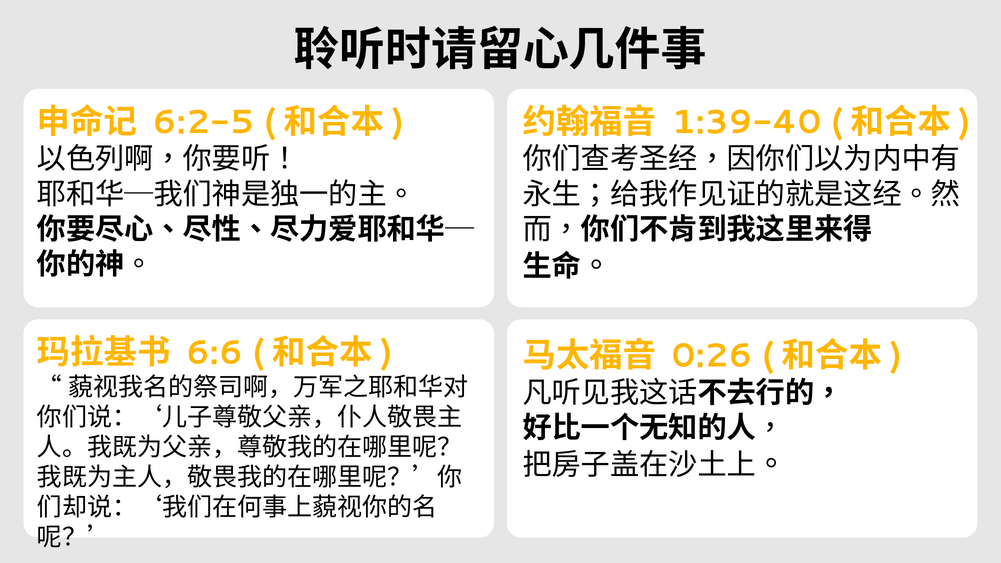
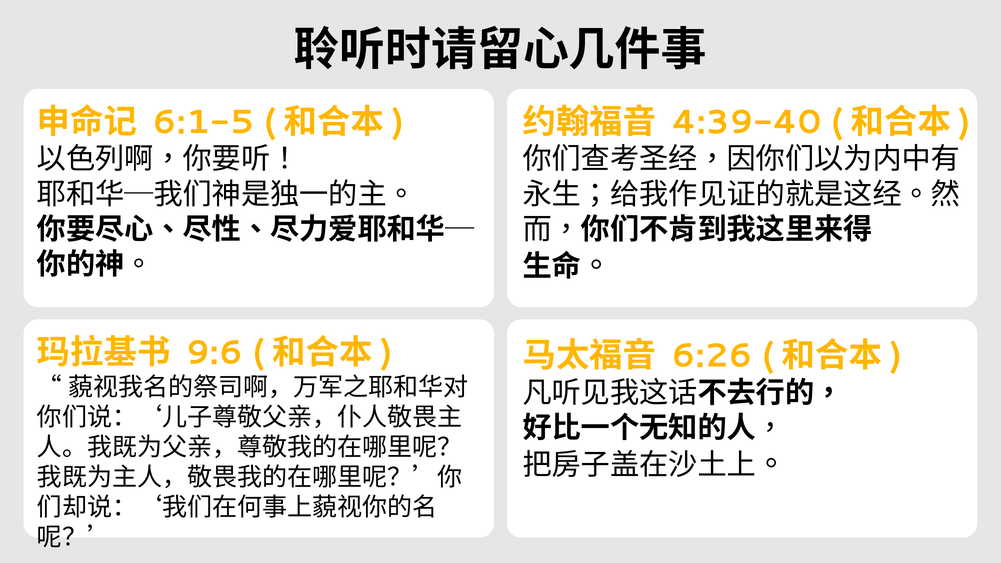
6:2-5: 6:2-5 -> 6:1-5
1:39-40: 1:39-40 -> 4:39-40
6:6: 6:6 -> 9:6
0:26: 0:26 -> 6:26
